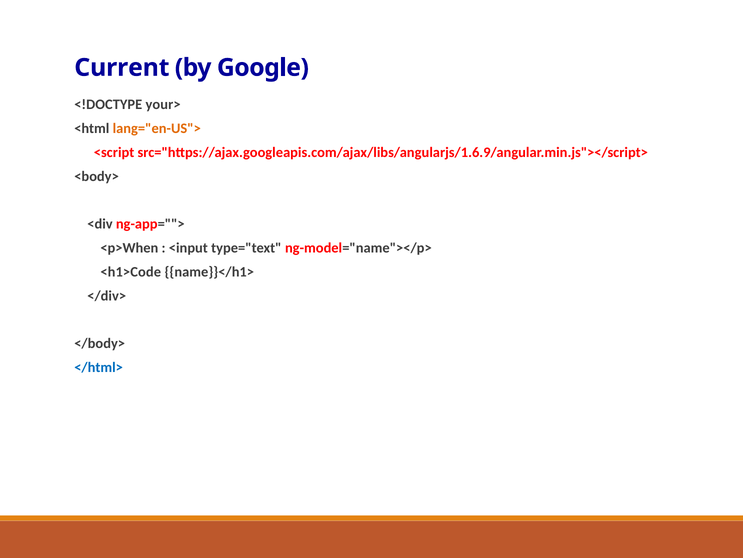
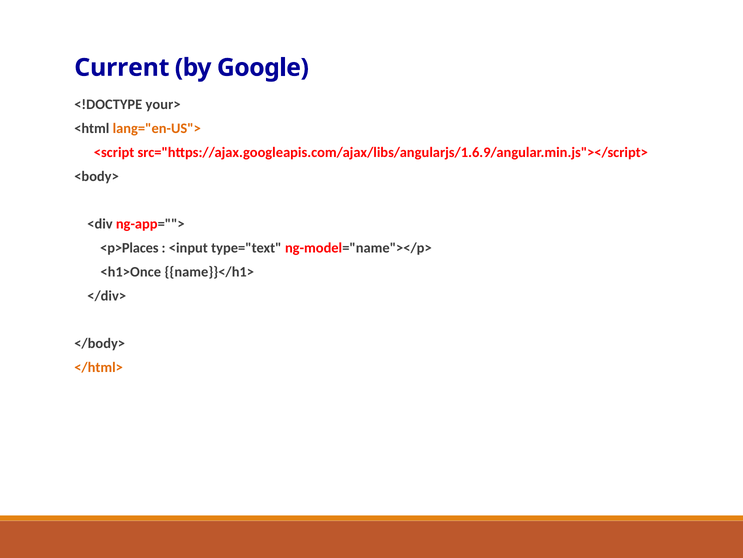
<p>When: <p>When -> <p>Places
<h1>Code: <h1>Code -> <h1>Once
</html> colour: blue -> orange
